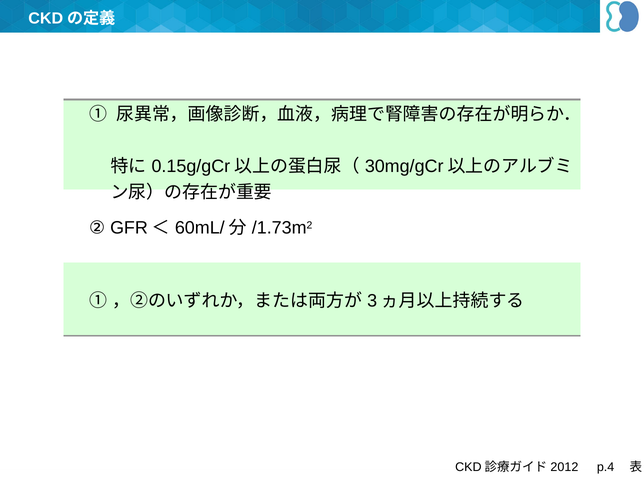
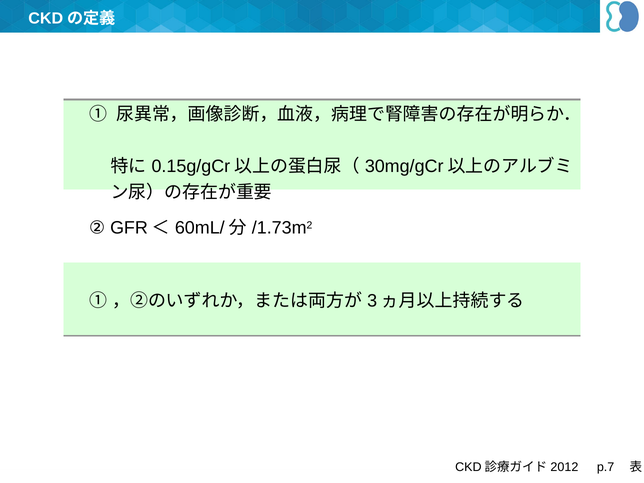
p.4: p.4 -> p.7
